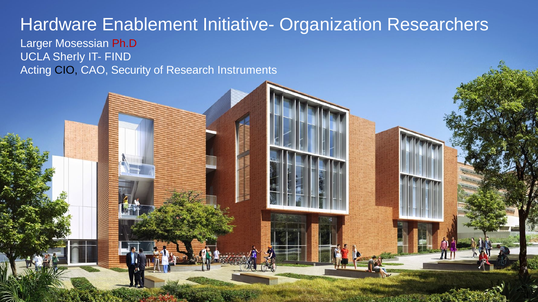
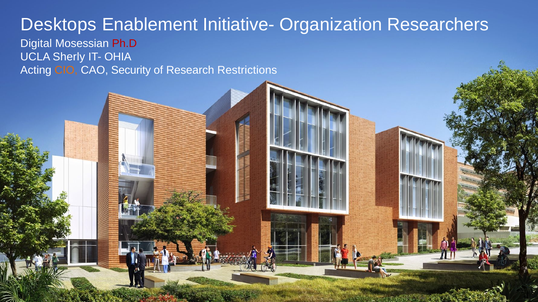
Hardware: Hardware -> Desktops
Larger: Larger -> Digital
FIND: FIND -> OHIA
CIO colour: black -> orange
Instruments: Instruments -> Restrictions
